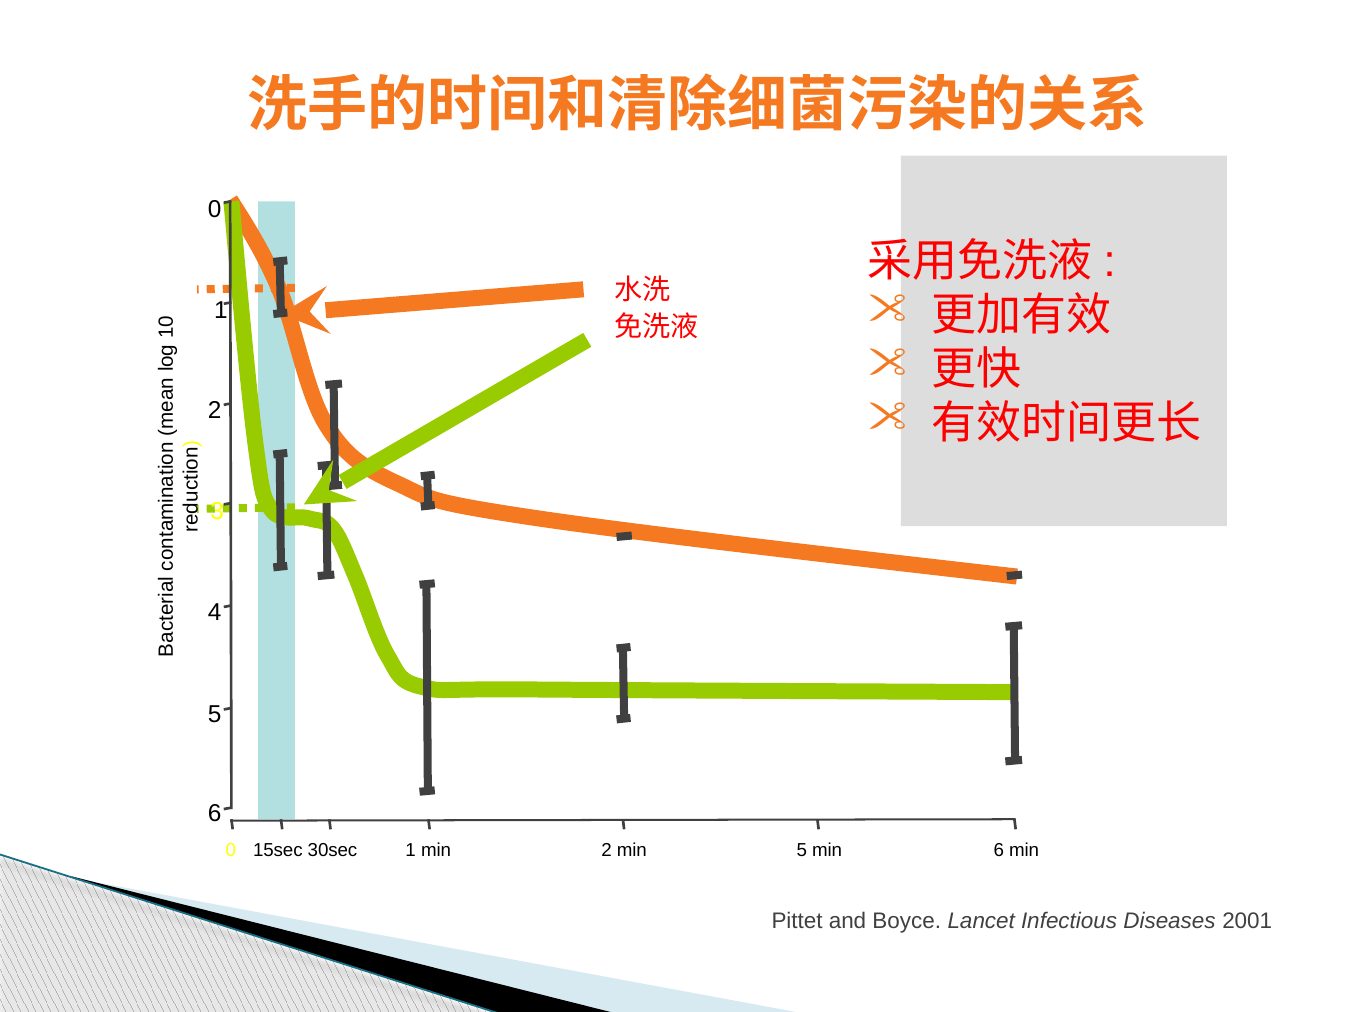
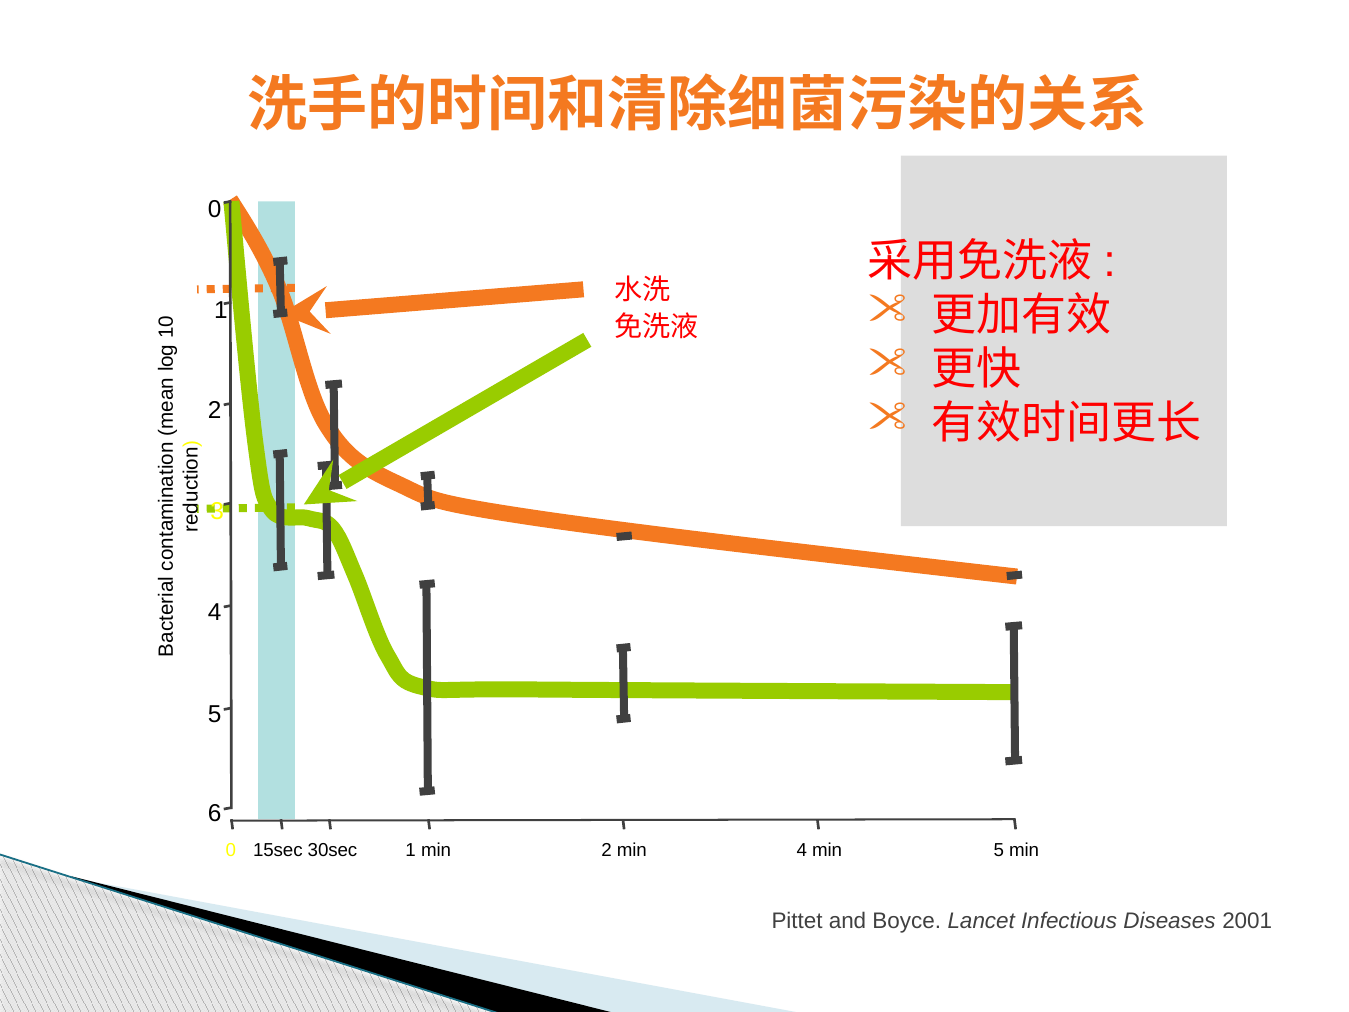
min 5: 5 -> 4
6 at (999, 850): 6 -> 5
